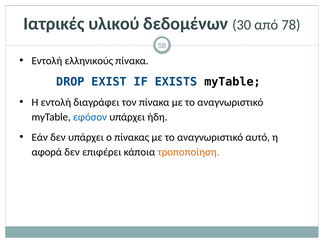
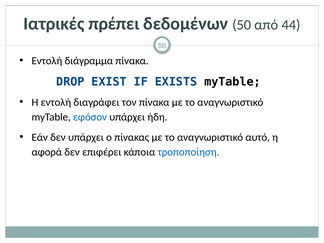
υλικού: υλικού -> πρέπει
30: 30 -> 50
78: 78 -> 44
ελληνικούς: ελληνικούς -> διάγραμμα
τροποποίηση colour: orange -> blue
